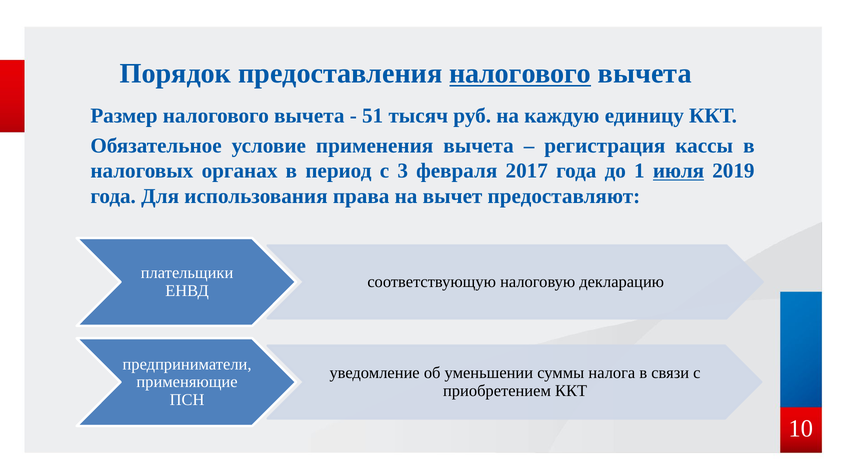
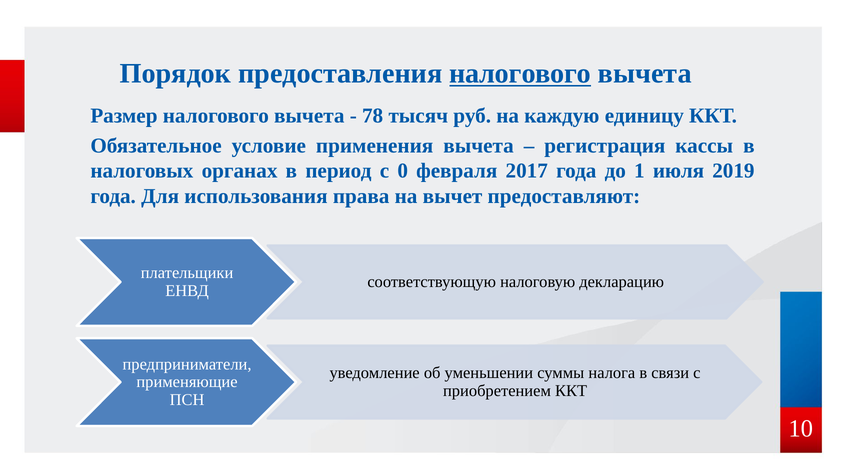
51: 51 -> 78
3: 3 -> 0
июля underline: present -> none
